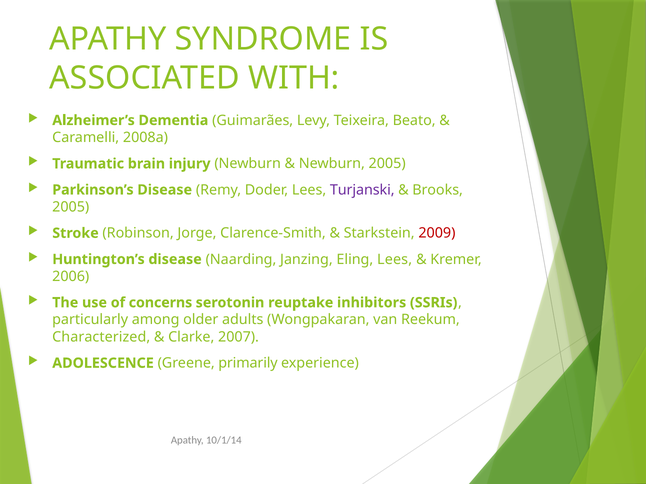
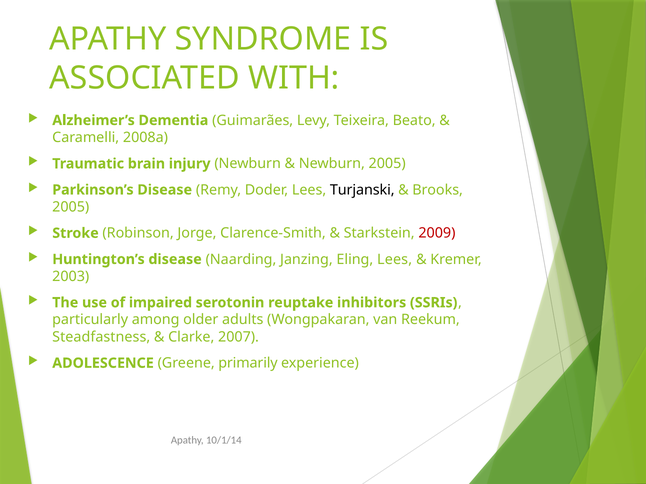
Turjanski colour: purple -> black
2006: 2006 -> 2003
concerns: concerns -> impaired
Characterized: Characterized -> Steadfastness
